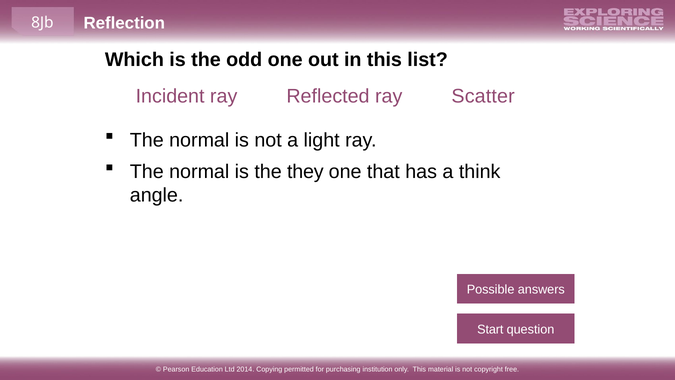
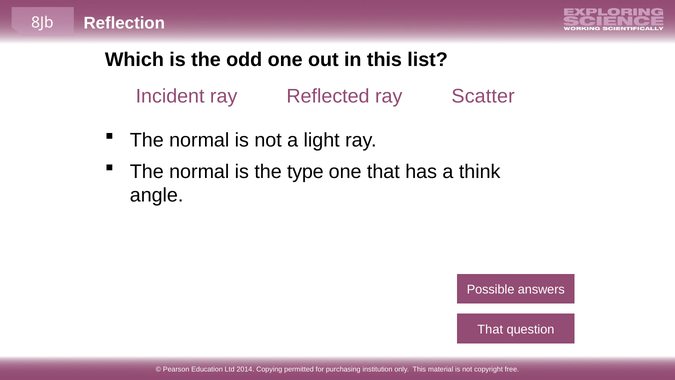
they: they -> type
Start at (490, 329): Start -> That
